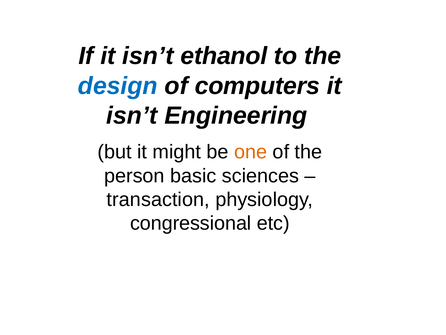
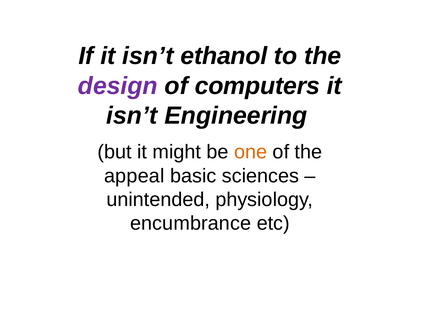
design colour: blue -> purple
person: person -> appeal
transaction: transaction -> unintended
congressional: congressional -> encumbrance
